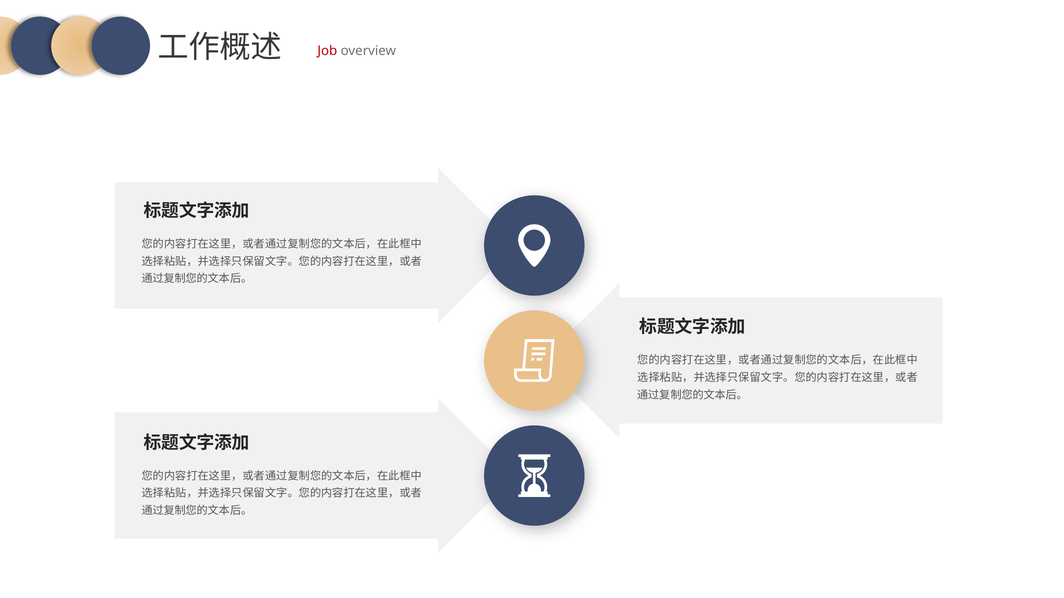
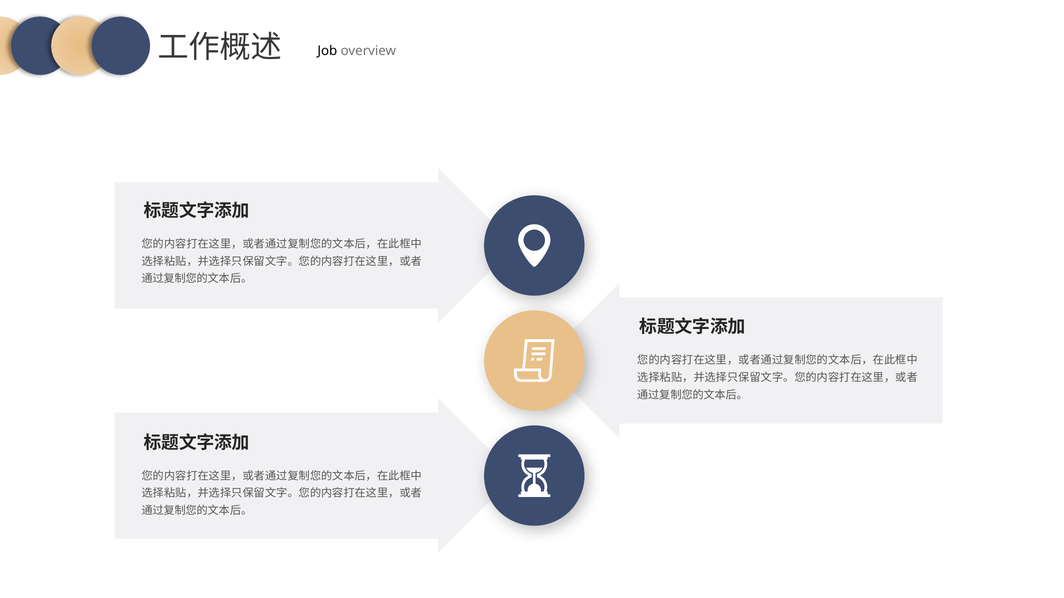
Job colour: red -> black
